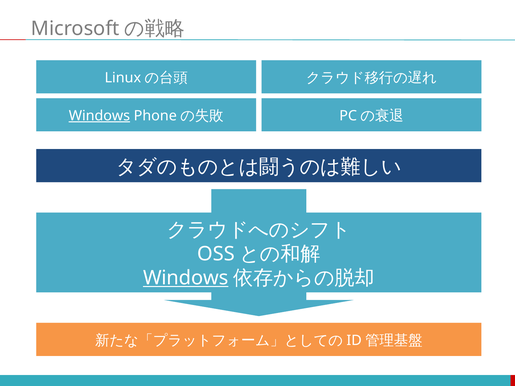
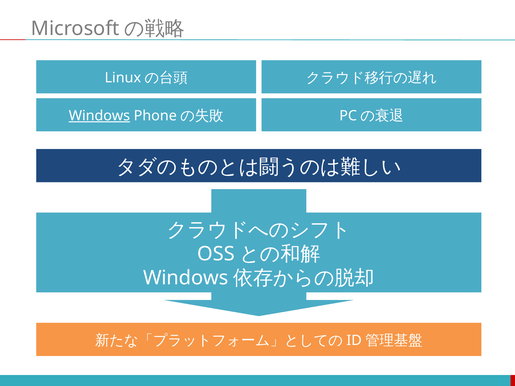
Windows at (186, 278) underline: present -> none
